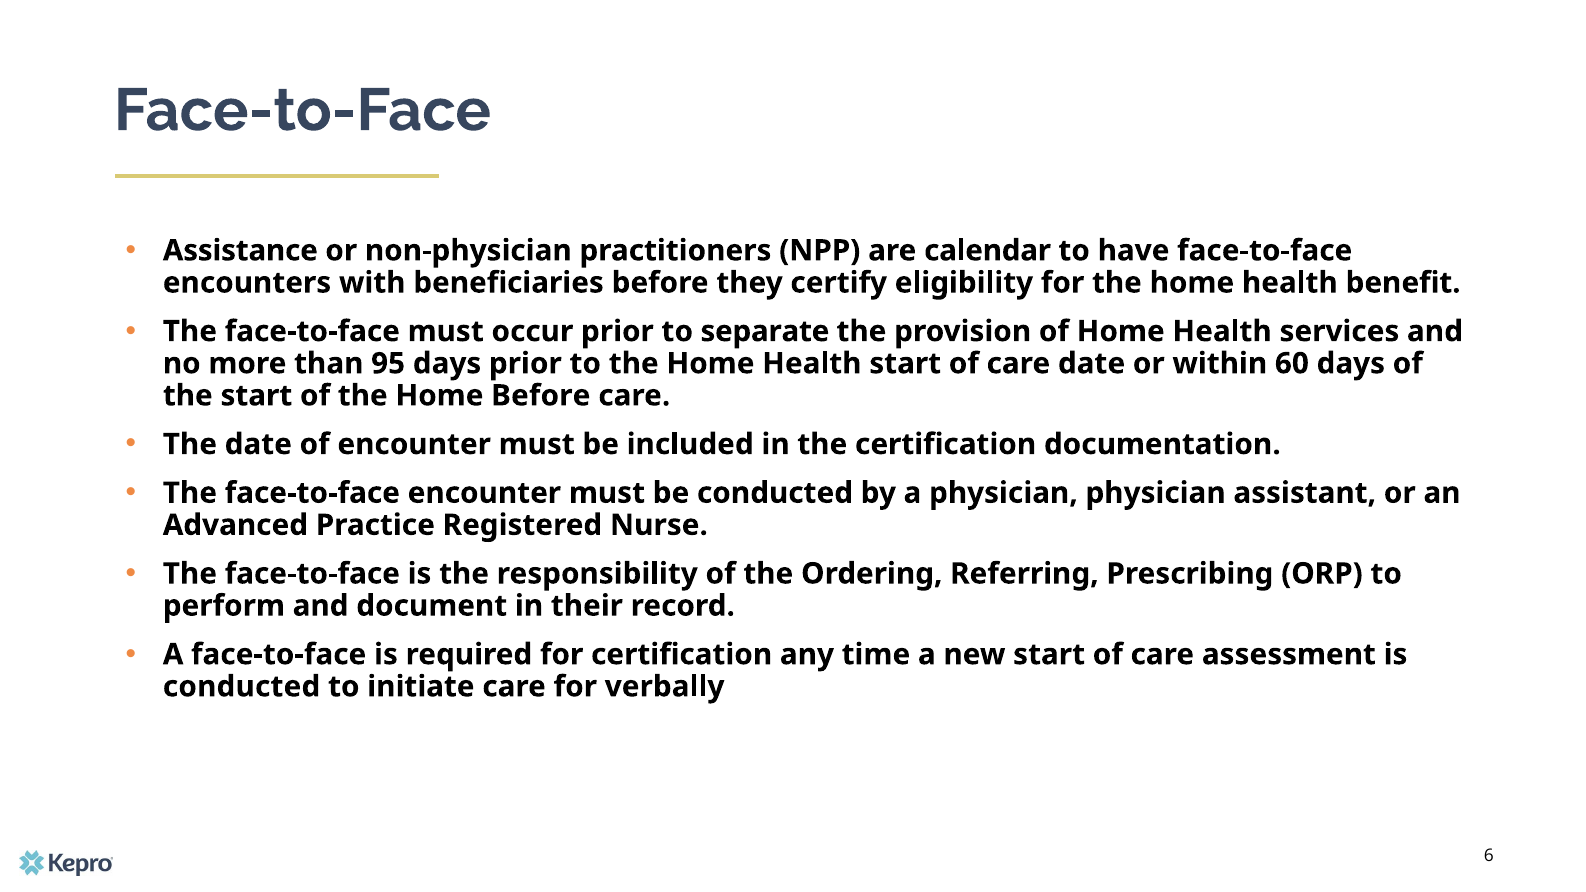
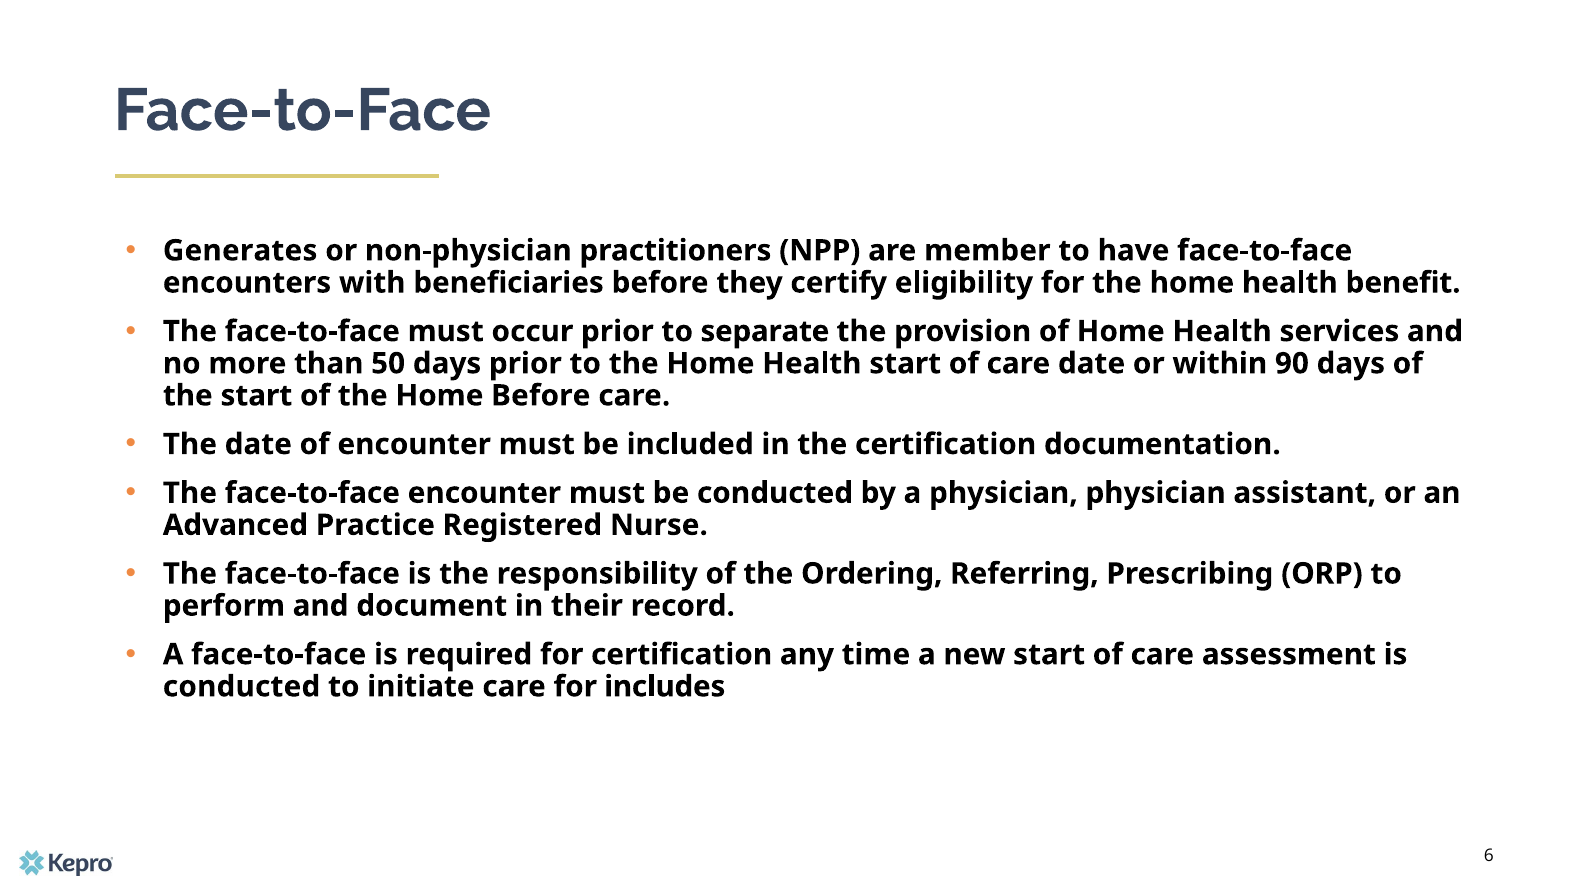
Assistance: Assistance -> Generates
calendar: calendar -> member
95: 95 -> 50
60: 60 -> 90
verbally: verbally -> includes
